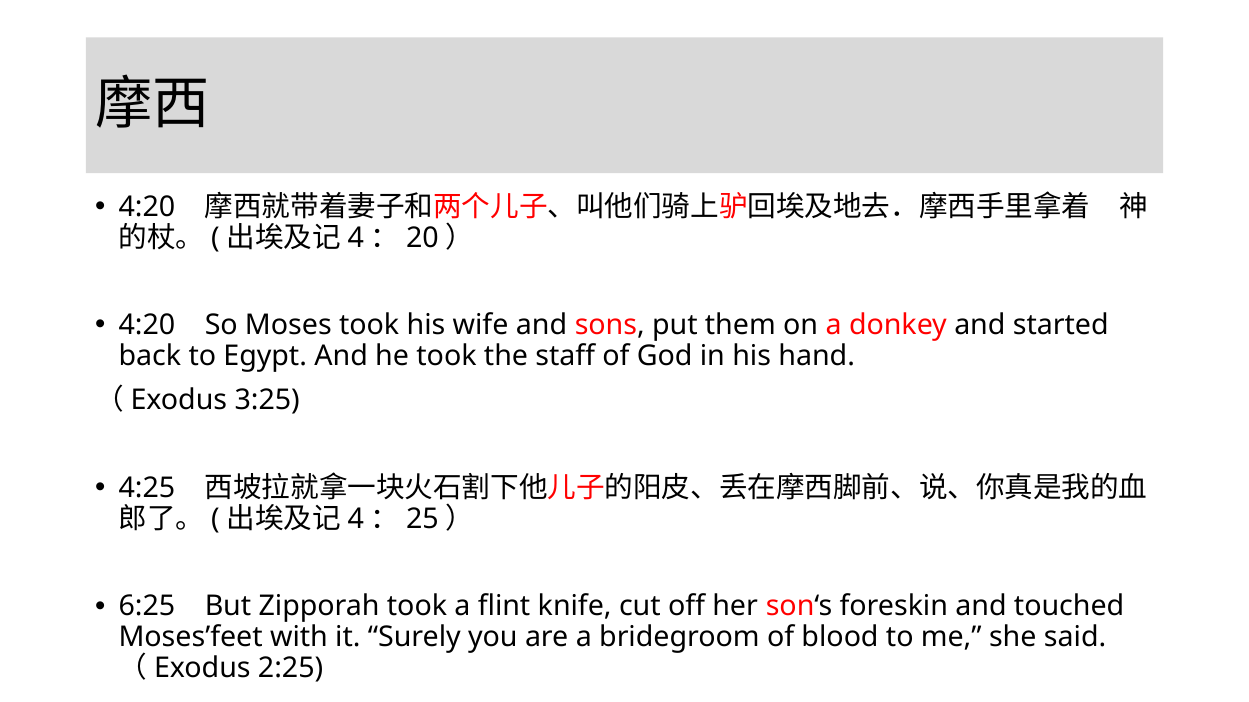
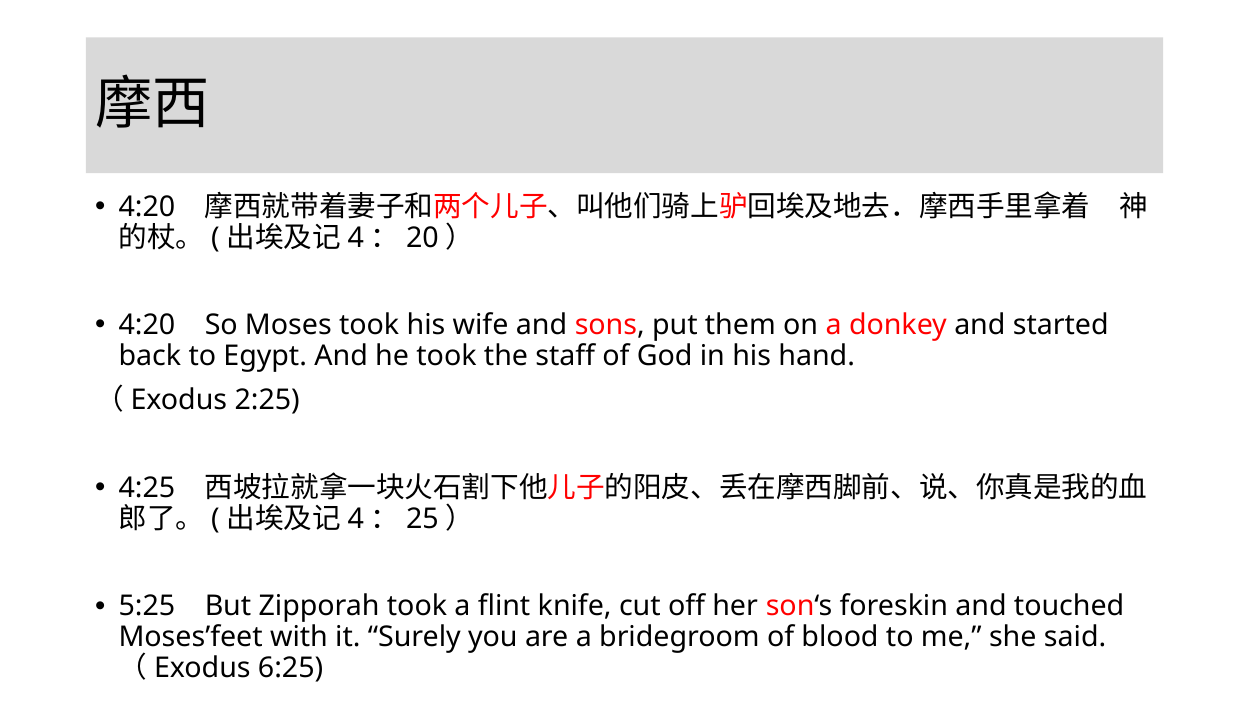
3:25: 3:25 -> 2:25
6:25: 6:25 -> 5:25
2:25: 2:25 -> 6:25
